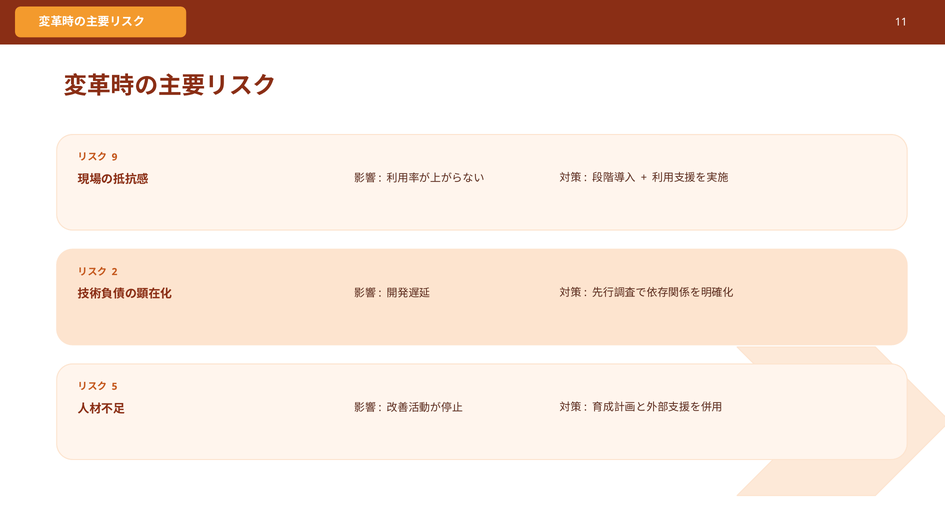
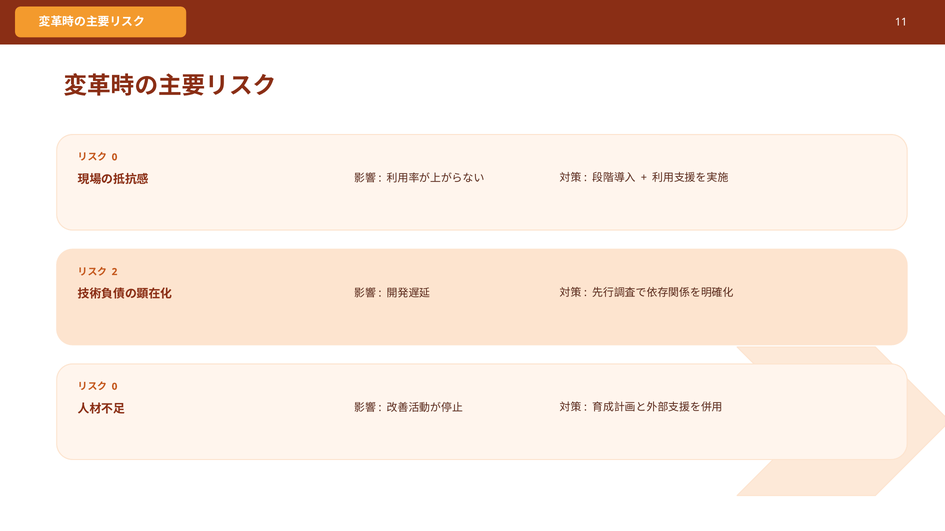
9 at (115, 157): 9 -> 0
5 at (115, 387): 5 -> 0
